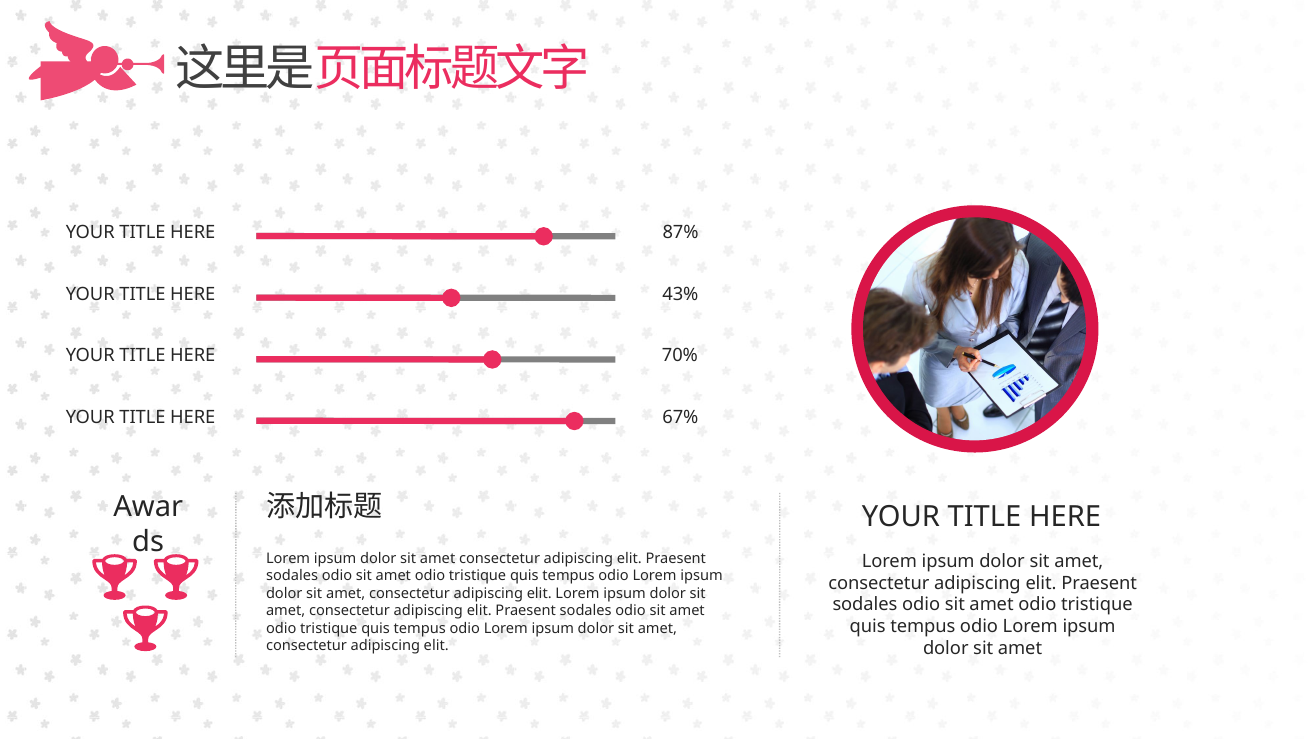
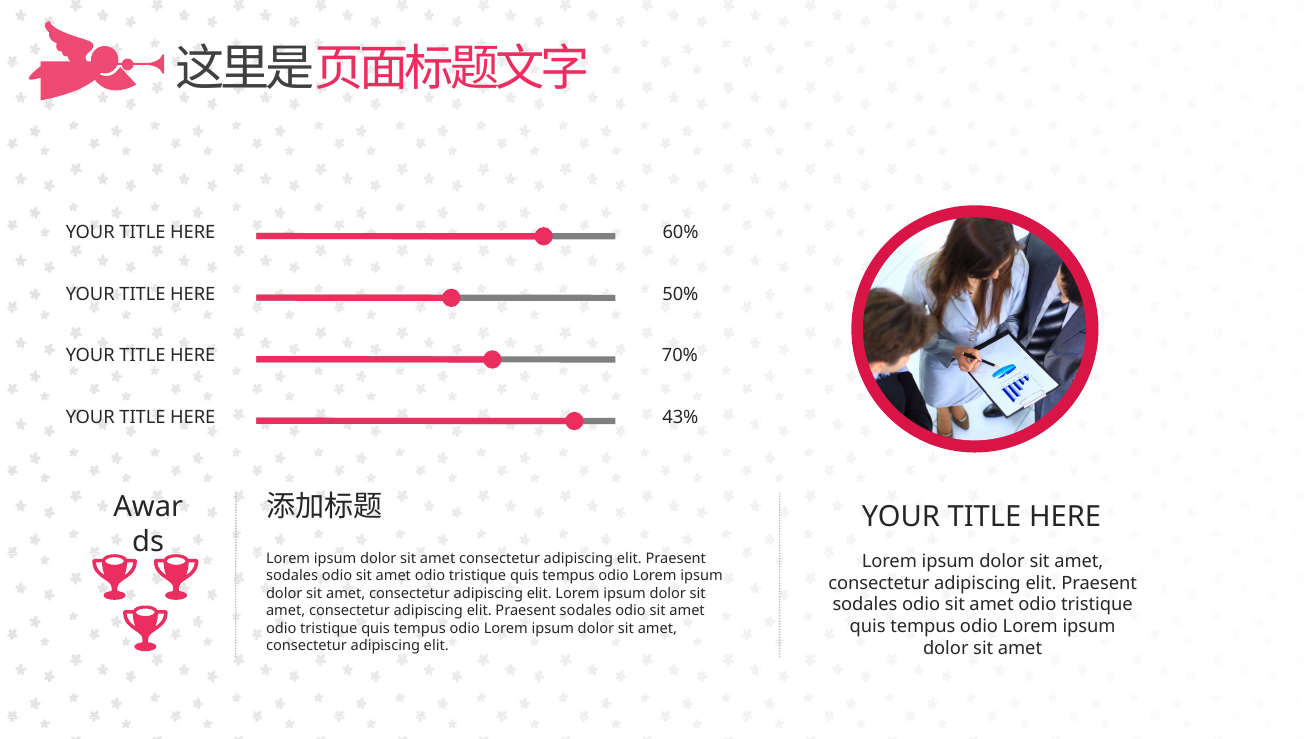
87%: 87% -> 60%
43%: 43% -> 50%
67%: 67% -> 43%
